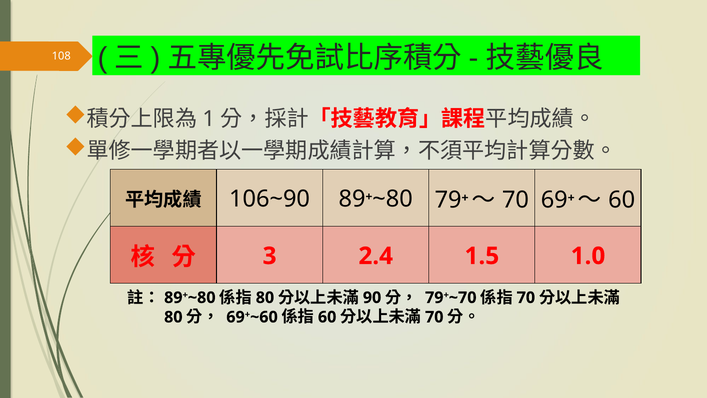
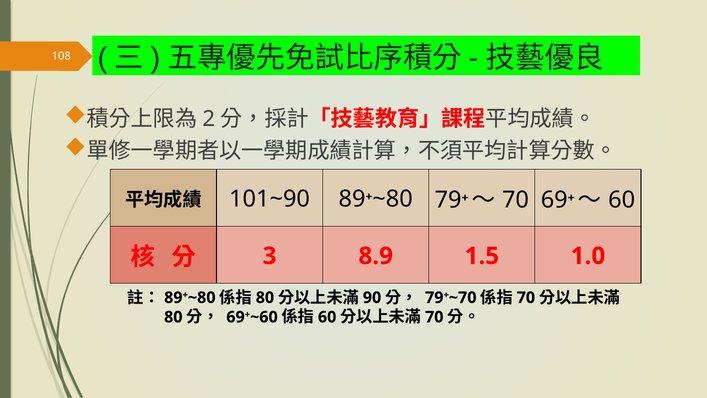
1: 1 -> 2
106~90: 106~90 -> 101~90
2.4: 2.4 -> 8.9
